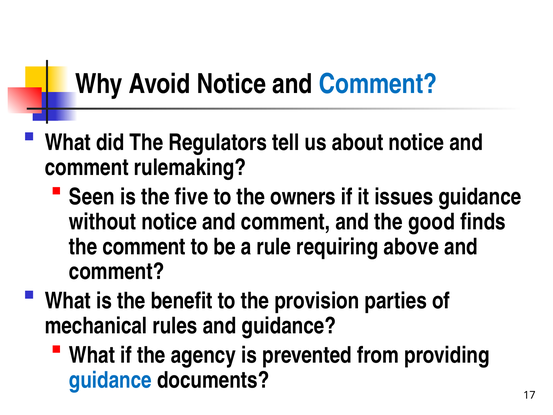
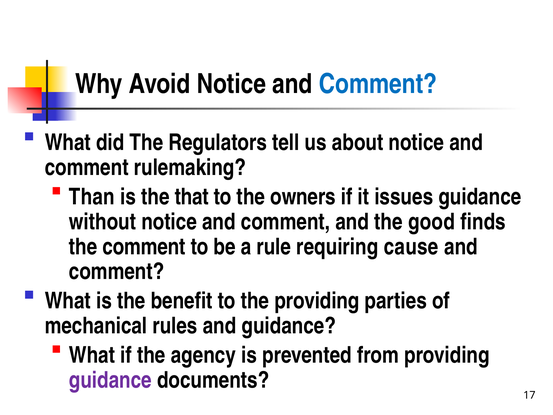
Seen: Seen -> Than
five: five -> that
above: above -> cause
the provision: provision -> providing
guidance at (110, 380) colour: blue -> purple
